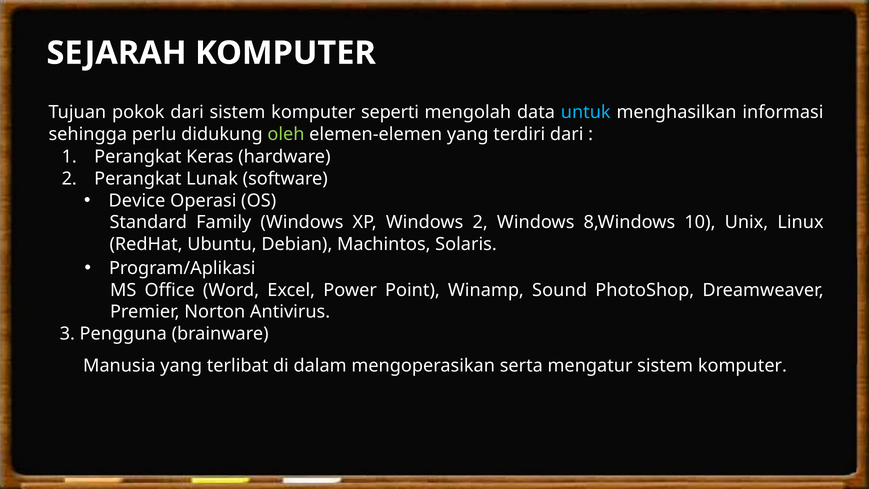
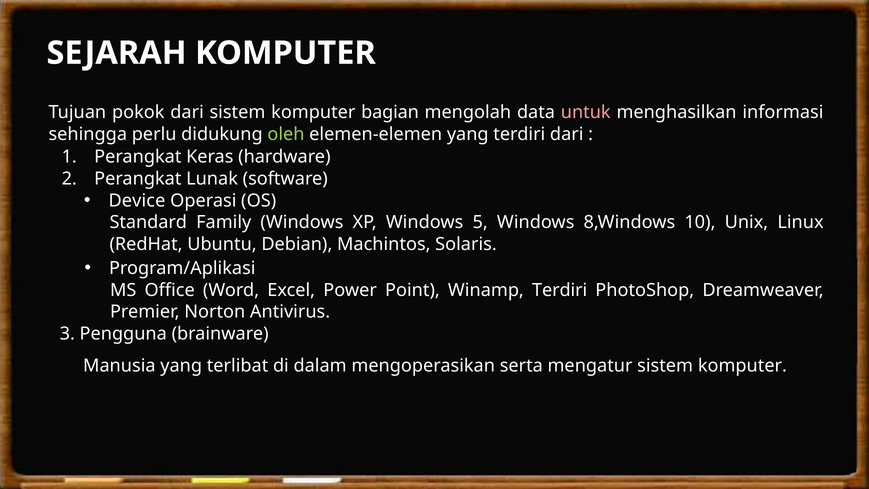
seperti: seperti -> bagian
untuk colour: light blue -> pink
Windows 2: 2 -> 5
Winamp Sound: Sound -> Terdiri
